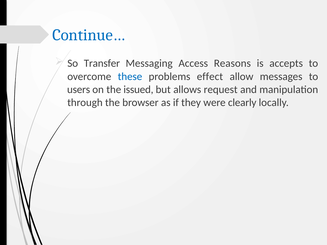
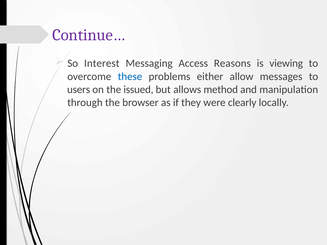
Continue… colour: blue -> purple
Transfer: Transfer -> Interest
accepts: accepts -> viewing
effect: effect -> either
request: request -> method
